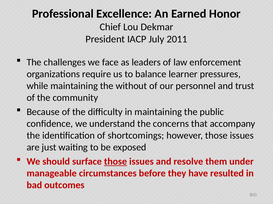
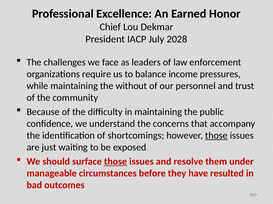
2011: 2011 -> 2028
learner: learner -> income
those at (216, 136) underline: none -> present
